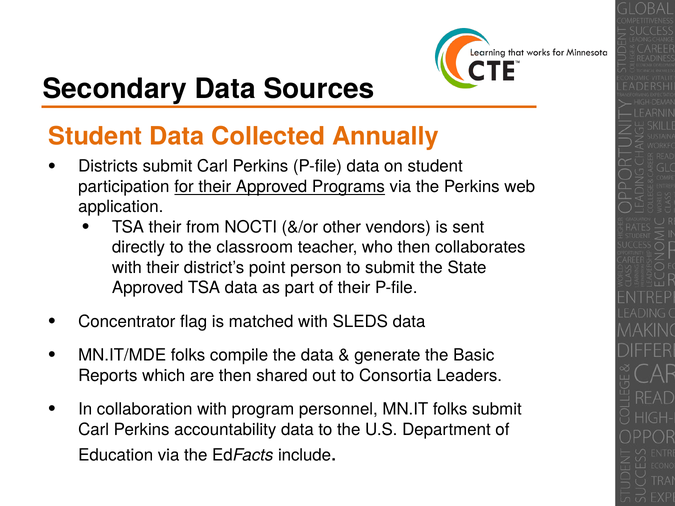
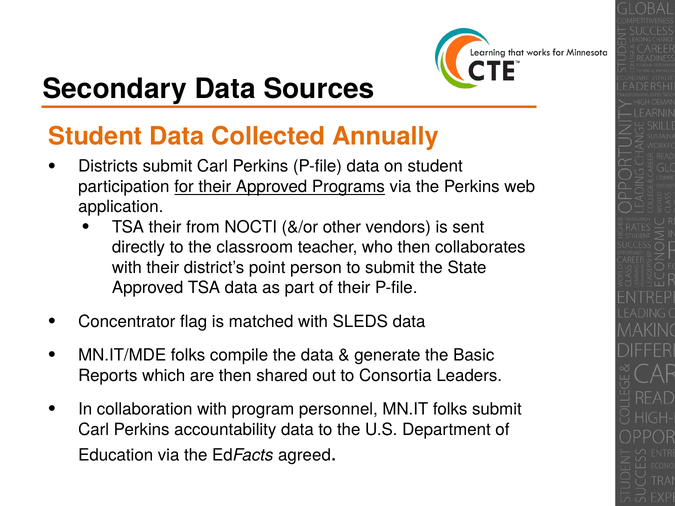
include: include -> agreed
